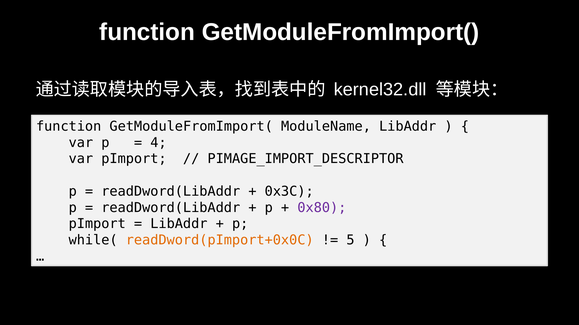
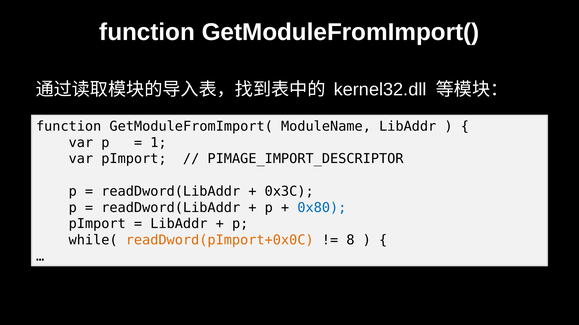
4: 4 -> 1
0x80 colour: purple -> blue
5: 5 -> 8
